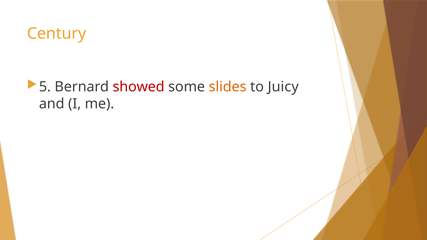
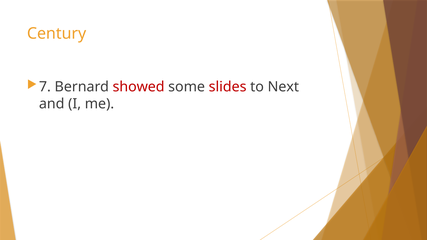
5: 5 -> 7
slides colour: orange -> red
Juicy: Juicy -> Next
